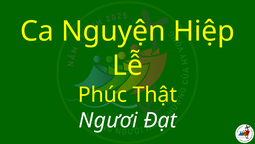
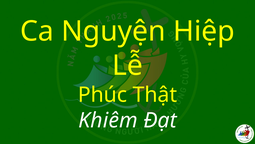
Ngươi: Ngươi -> Khiêm
